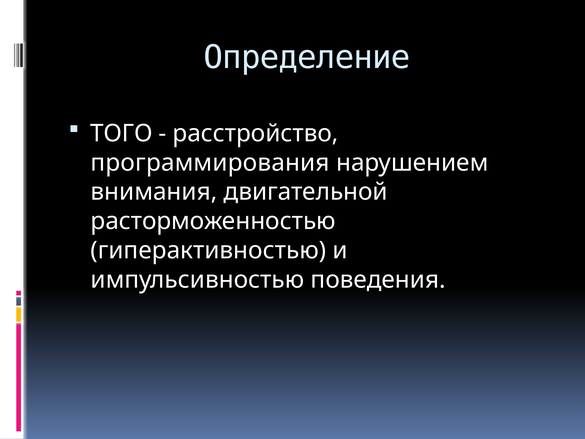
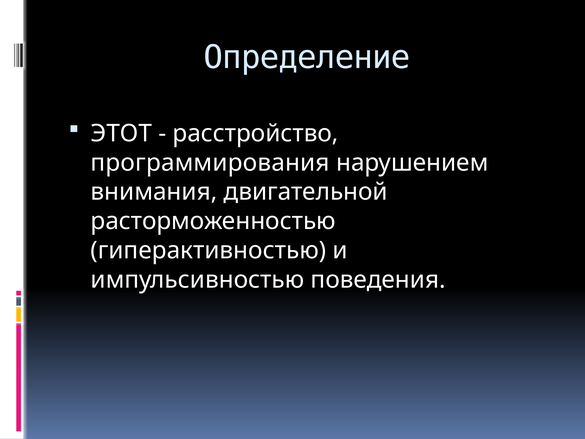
ТОГО: ТОГО -> ЭТОТ
